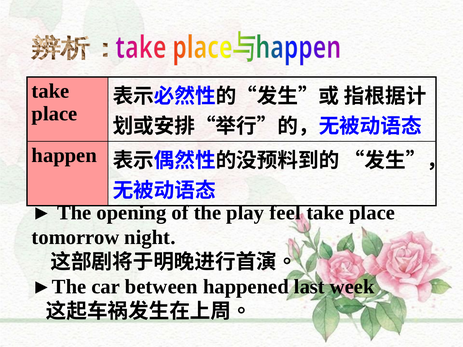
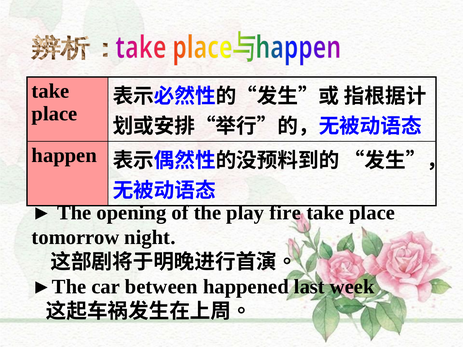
feel: feel -> fire
